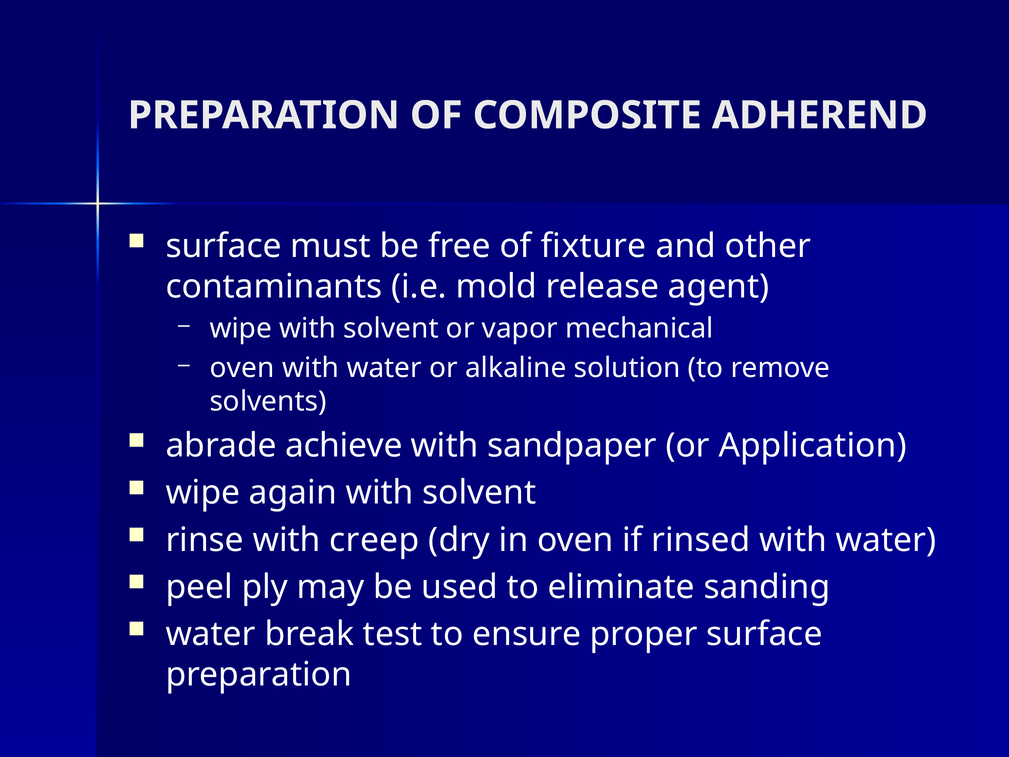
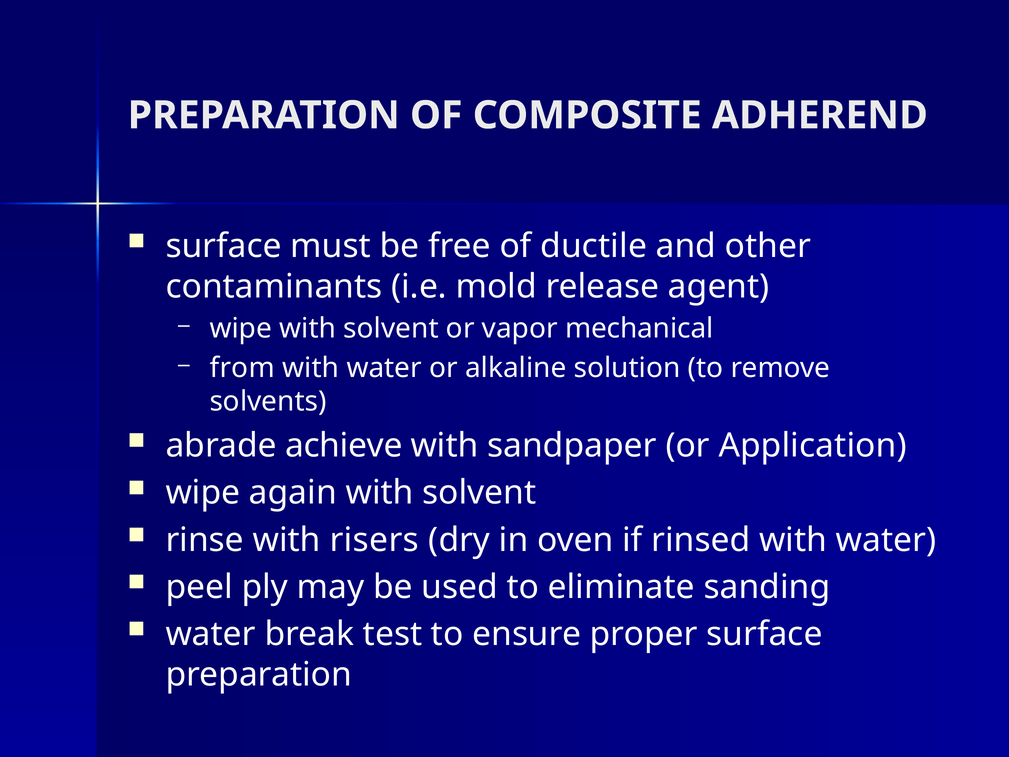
fixture: fixture -> ductile
oven at (242, 368): oven -> from
creep: creep -> risers
